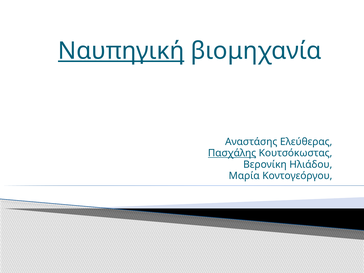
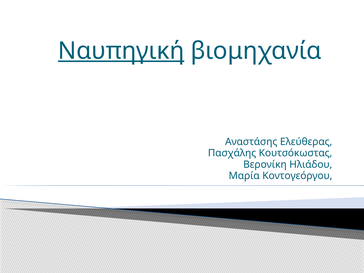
Πασχάλης underline: present -> none
